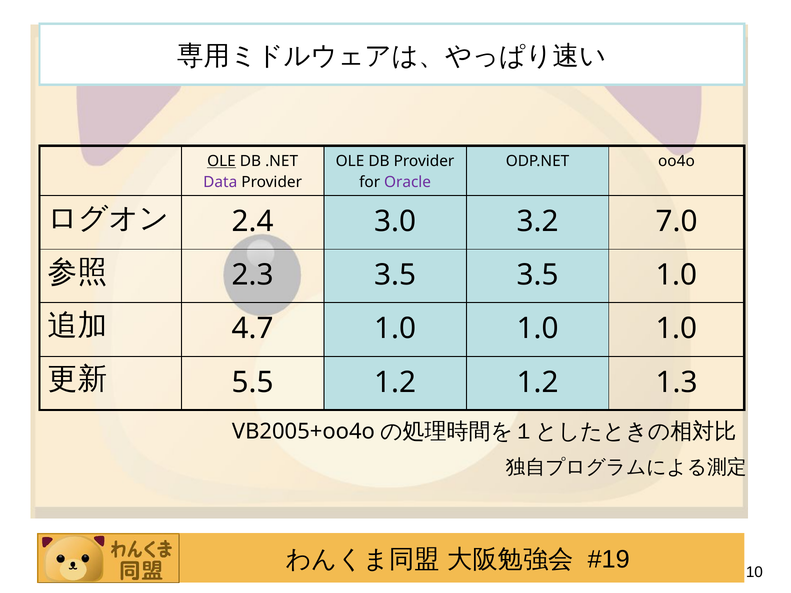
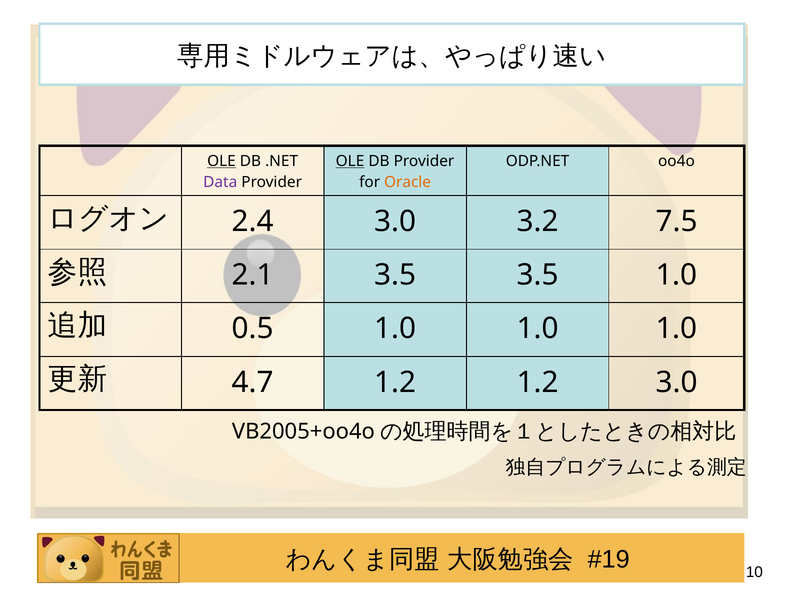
OLE at (350, 161) underline: none -> present
Oracle colour: purple -> orange
7.0: 7.0 -> 7.5
2.3: 2.3 -> 2.1
4.7: 4.7 -> 0.5
5.5: 5.5 -> 4.7
1.2 1.3: 1.3 -> 3.0
